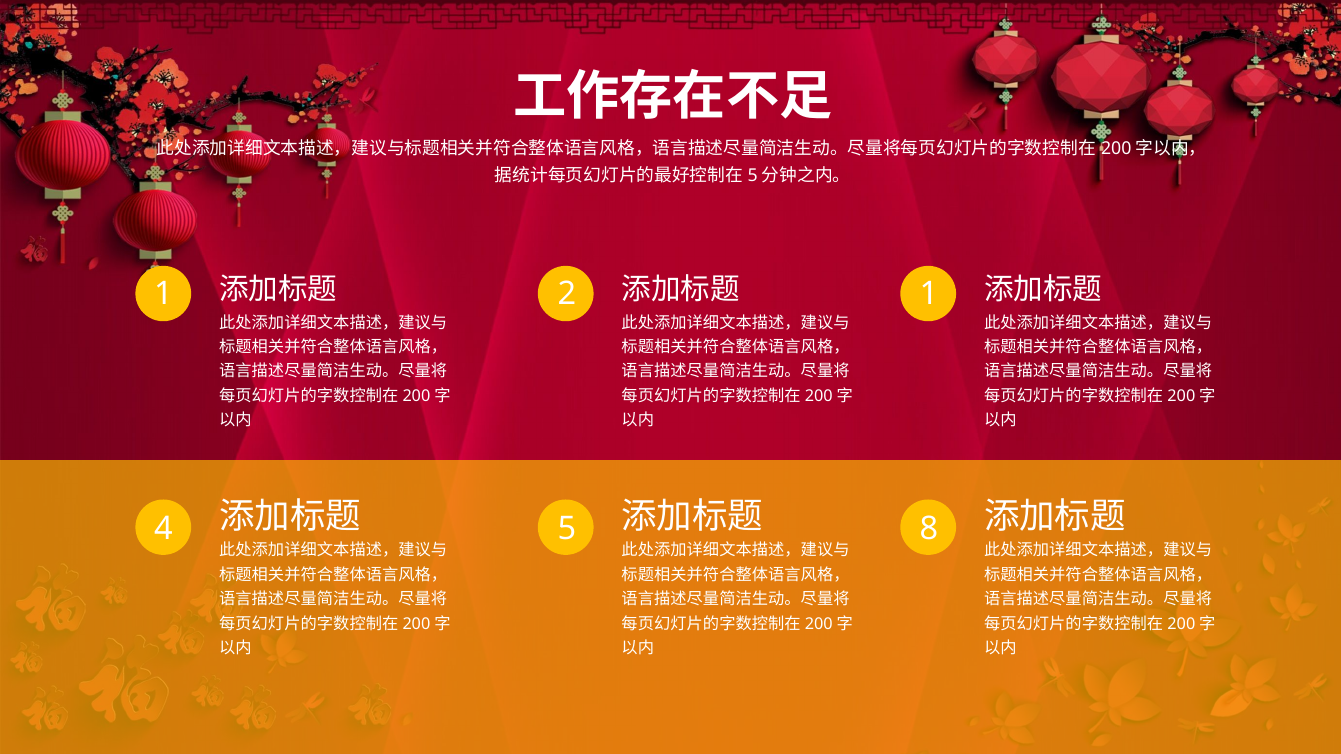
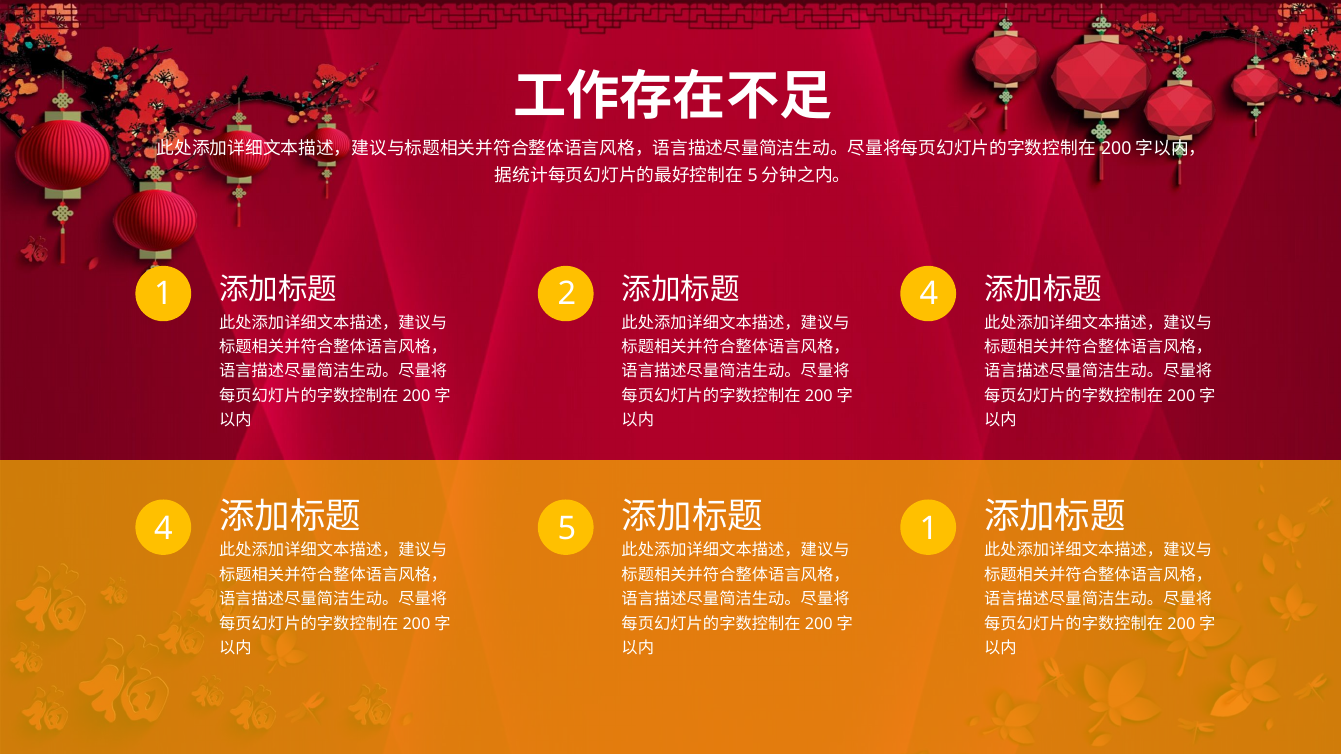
2 1: 1 -> 4
5 8: 8 -> 1
